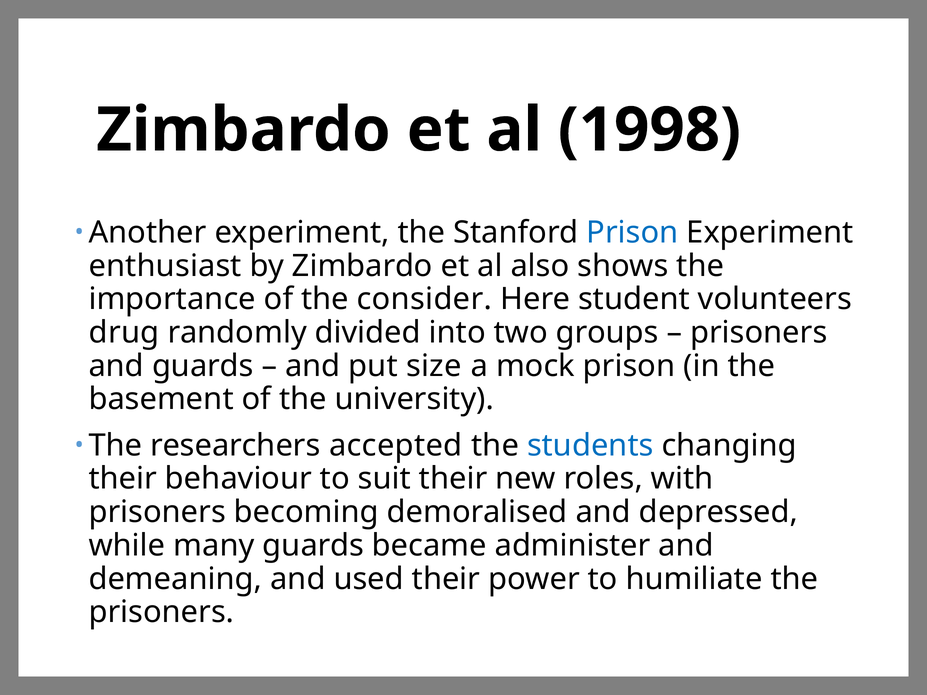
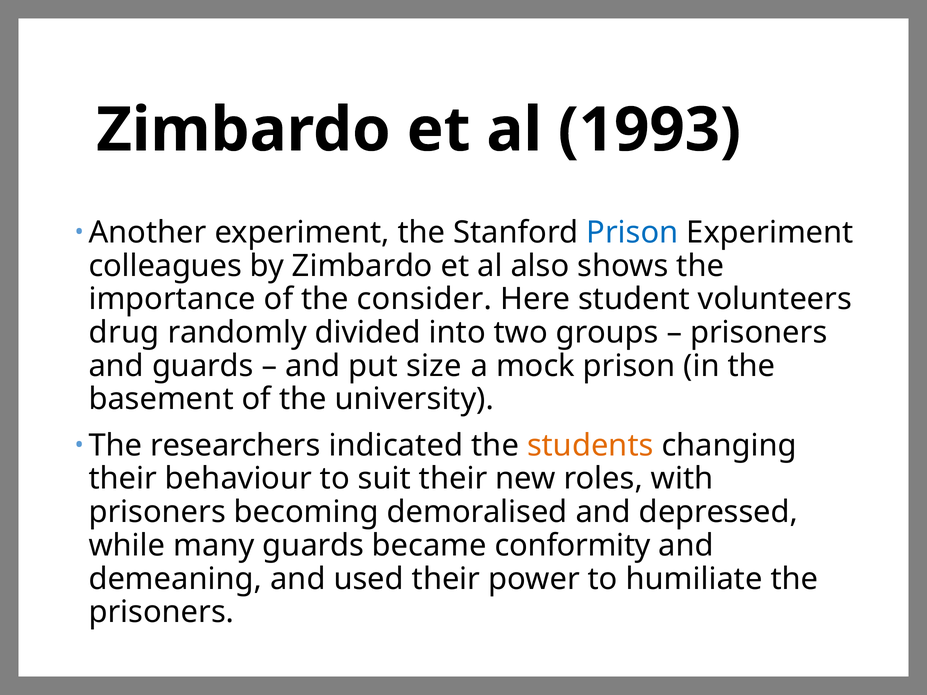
1998: 1998 -> 1993
enthusiast: enthusiast -> colleagues
accepted: accepted -> indicated
students colour: blue -> orange
administer: administer -> conformity
